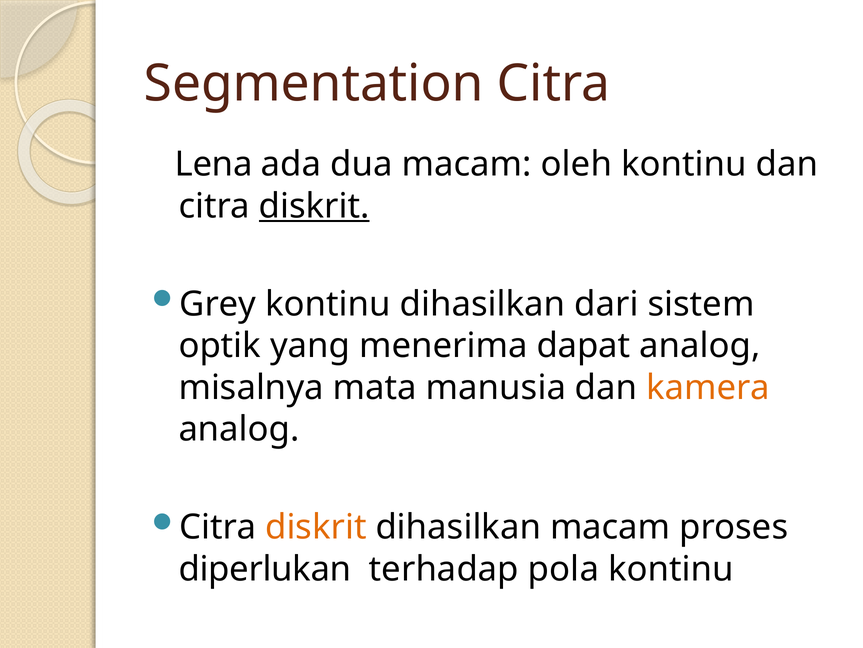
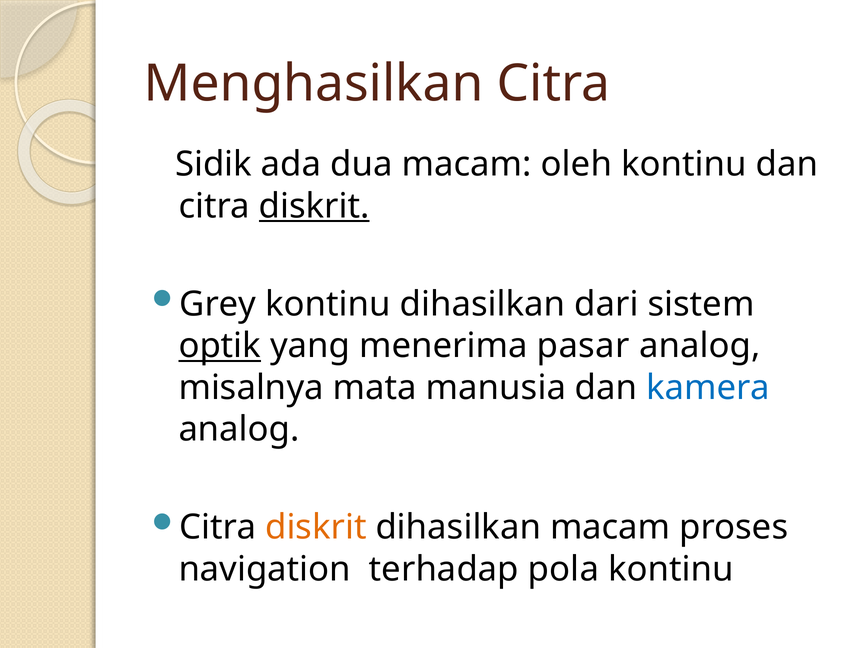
Segmentation: Segmentation -> Menghasilkan
Lena: Lena -> Sidik
optik underline: none -> present
dapat: dapat -> pasar
kamera colour: orange -> blue
diperlukan: diperlukan -> navigation
